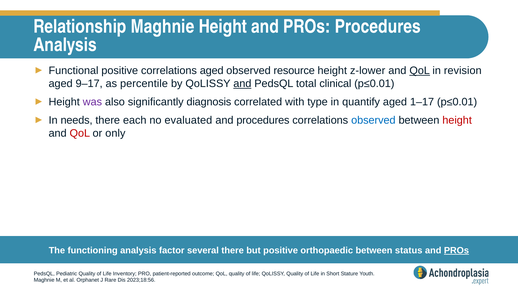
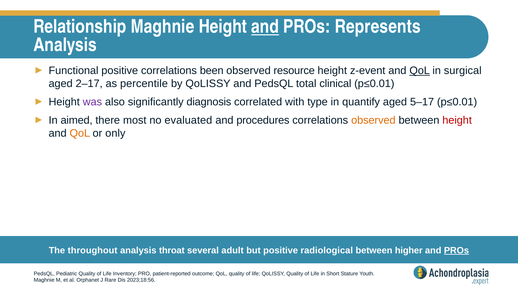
and at (265, 27) underline: none -> present
PROs Procedures: Procedures -> Represents
correlations aged: aged -> been
z-lower: z-lower -> z-event
revision: revision -> surgical
9–17: 9–17 -> 2–17
and at (242, 84) underline: present -> none
1–17: 1–17 -> 5–17
needs: needs -> aimed
each: each -> most
observed at (373, 120) colour: blue -> orange
QoL at (80, 133) colour: red -> orange
functioning: functioning -> throughout
factor: factor -> throat
several there: there -> adult
orthopaedic: orthopaedic -> radiological
status: status -> higher
